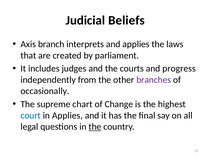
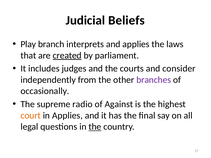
Axis: Axis -> Play
created underline: none -> present
progress: progress -> consider
chart: chart -> radio
Change: Change -> Against
court colour: blue -> orange
